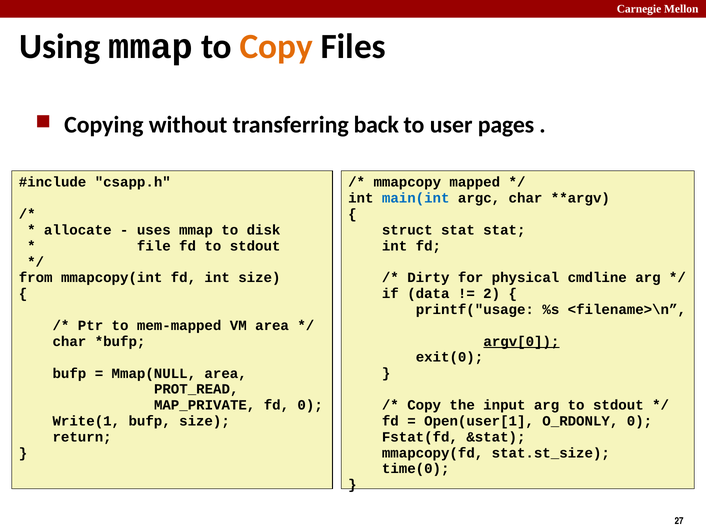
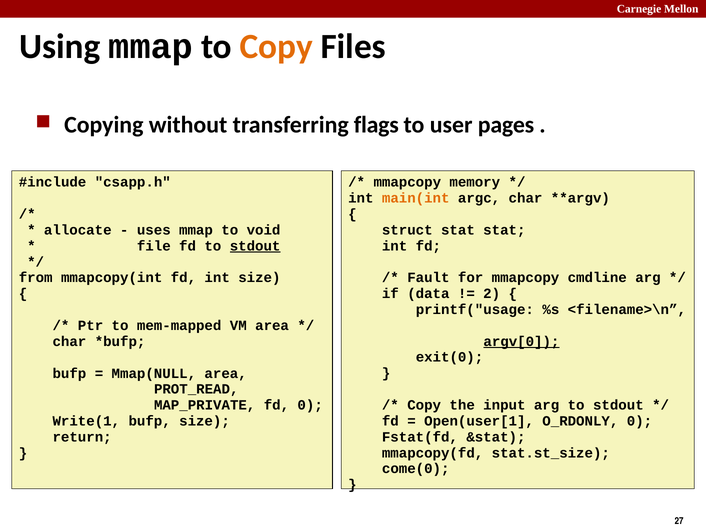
back: back -> flags
mapped: mapped -> memory
main(int colour: blue -> orange
disk: disk -> void
stdout at (255, 246) underline: none -> present
Dirty: Dirty -> Fault
for physical: physical -> mmapcopy
time(0: time(0 -> come(0
